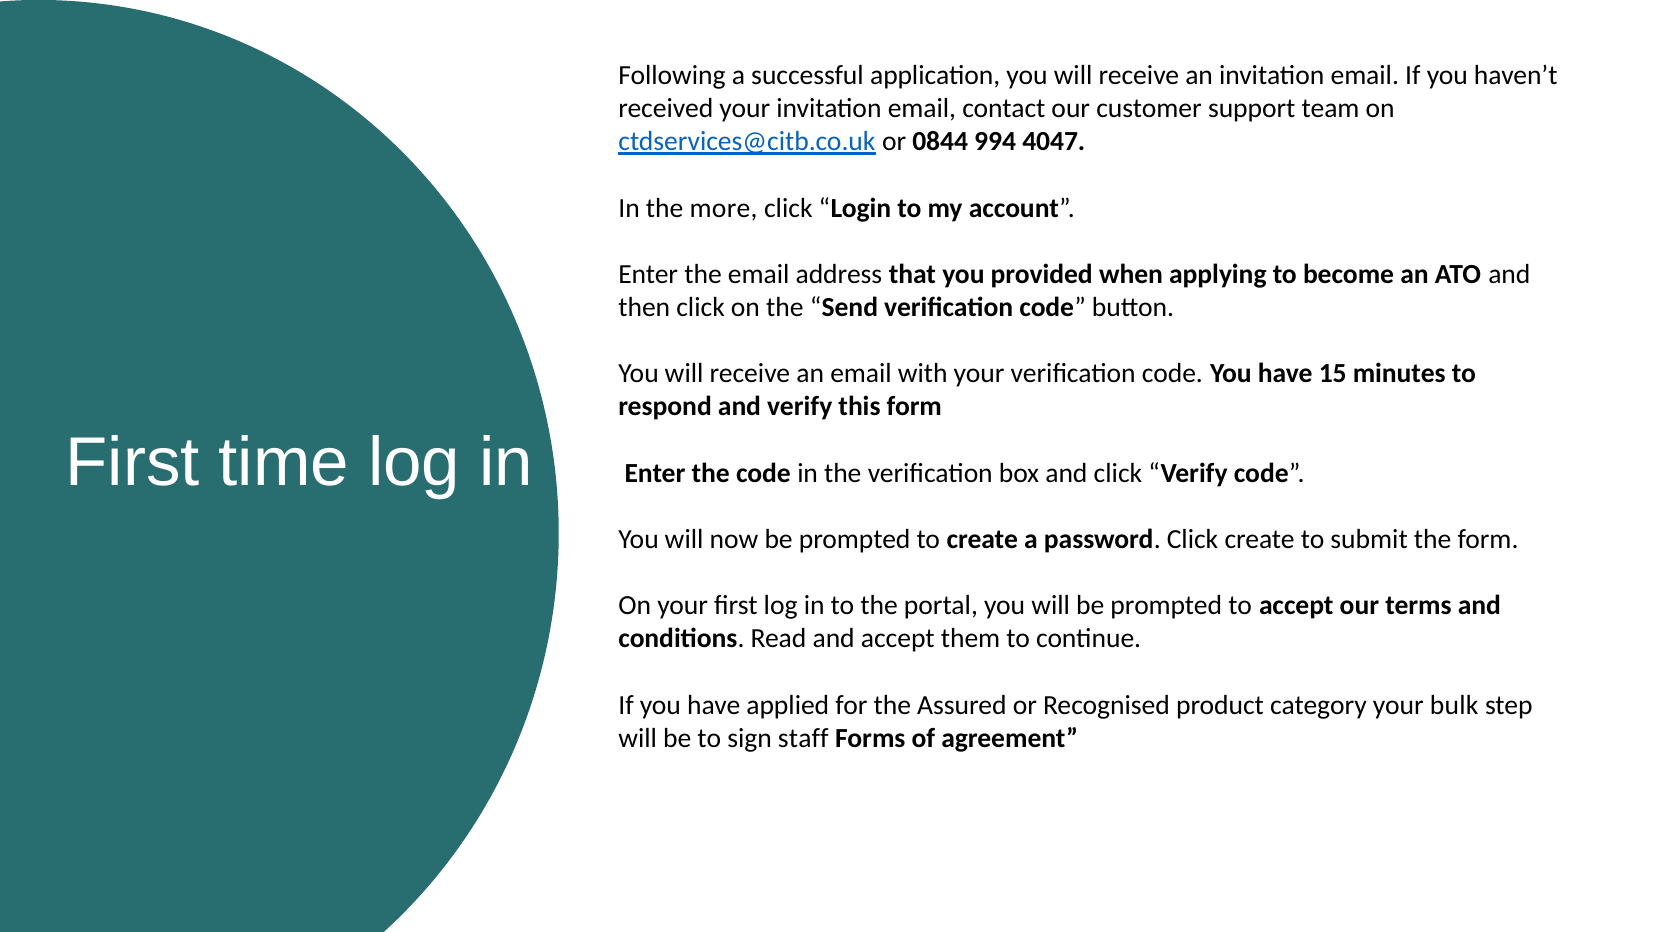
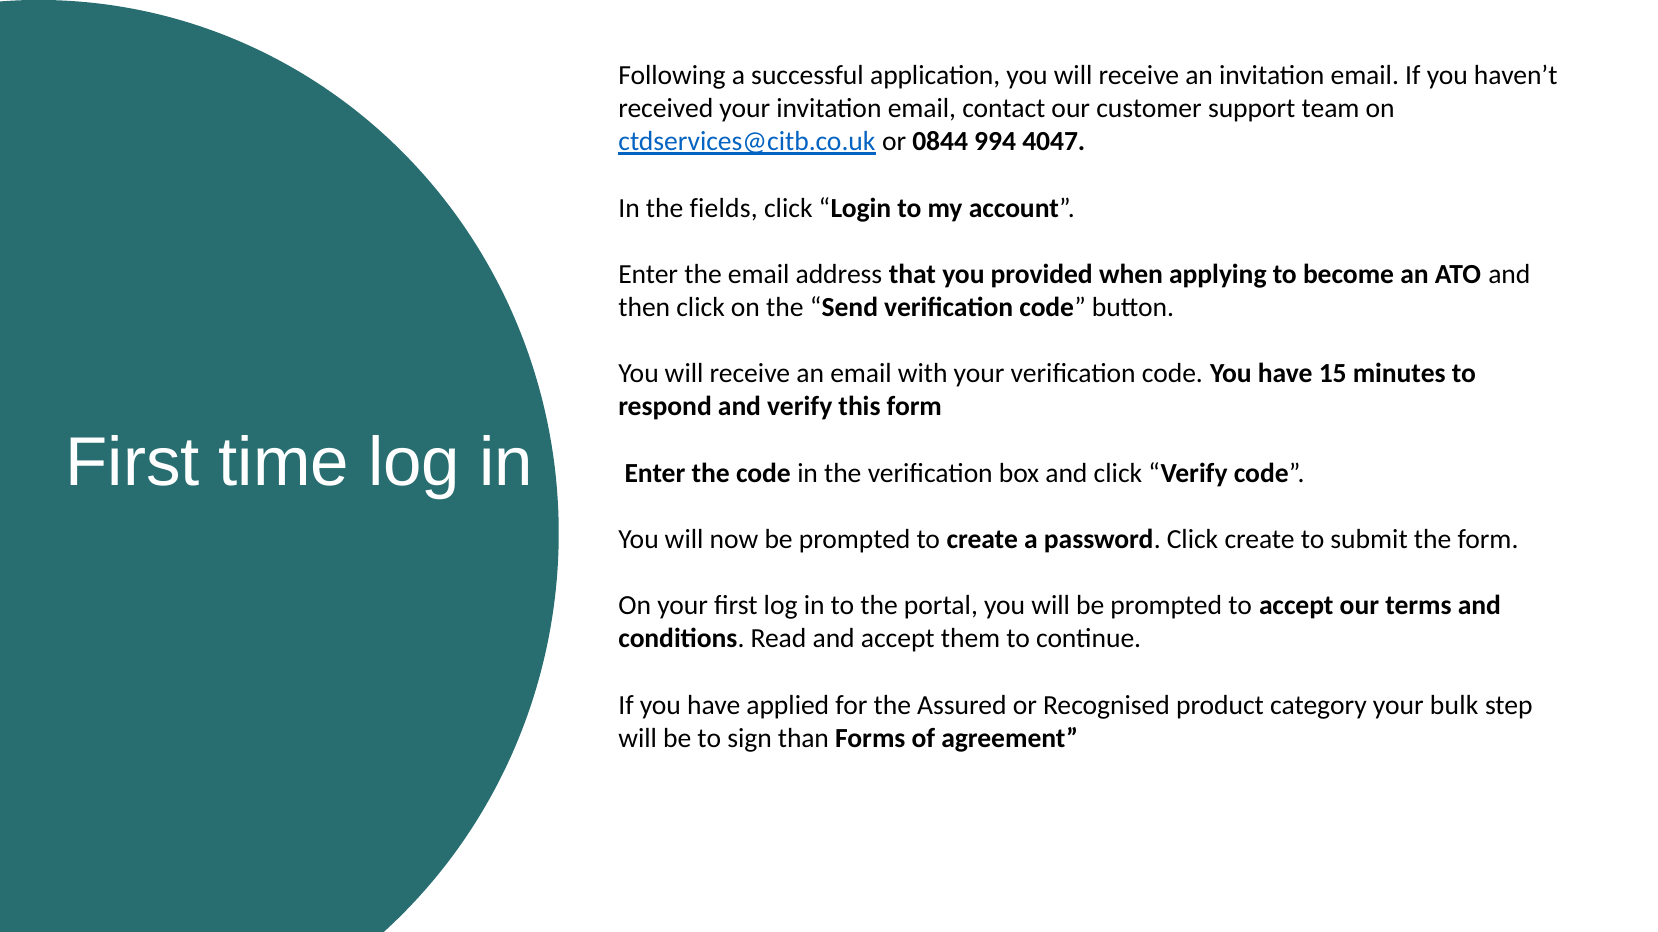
more: more -> fields
staff: staff -> than
